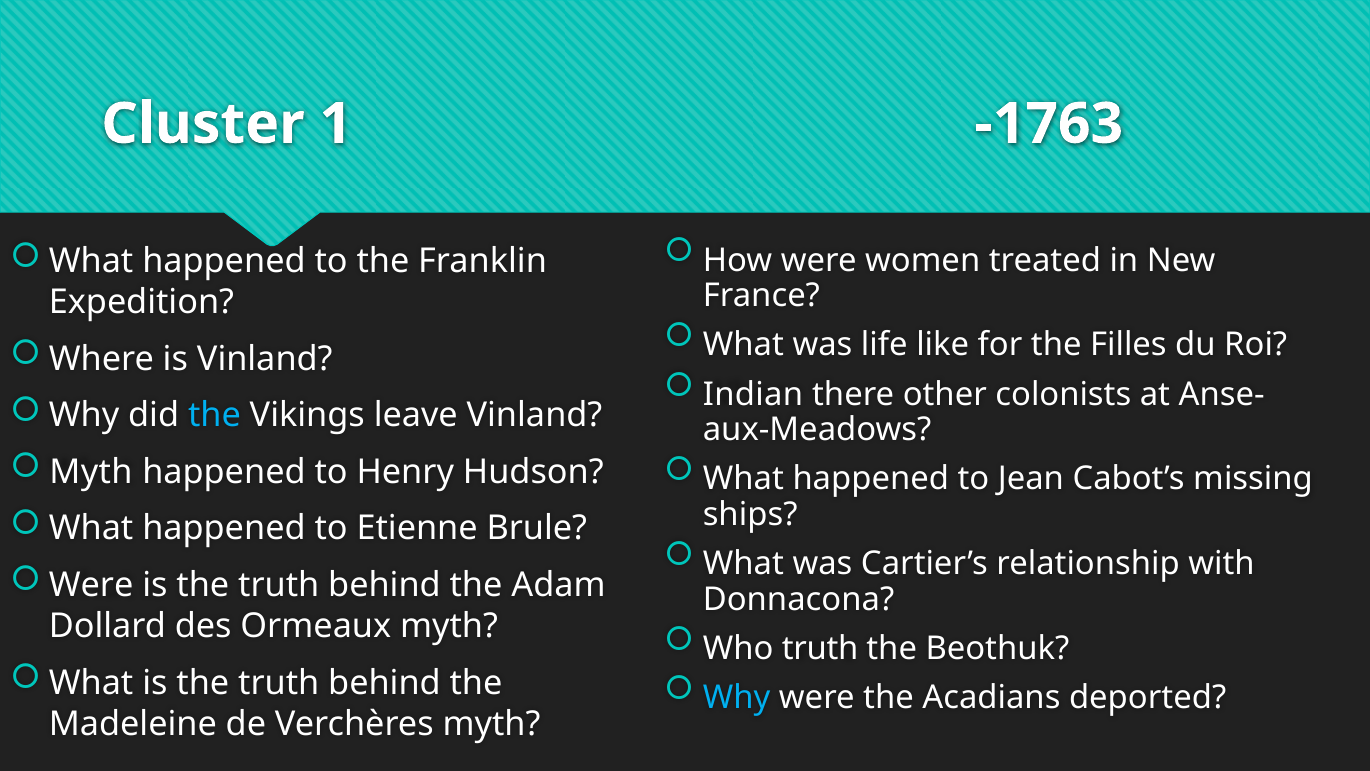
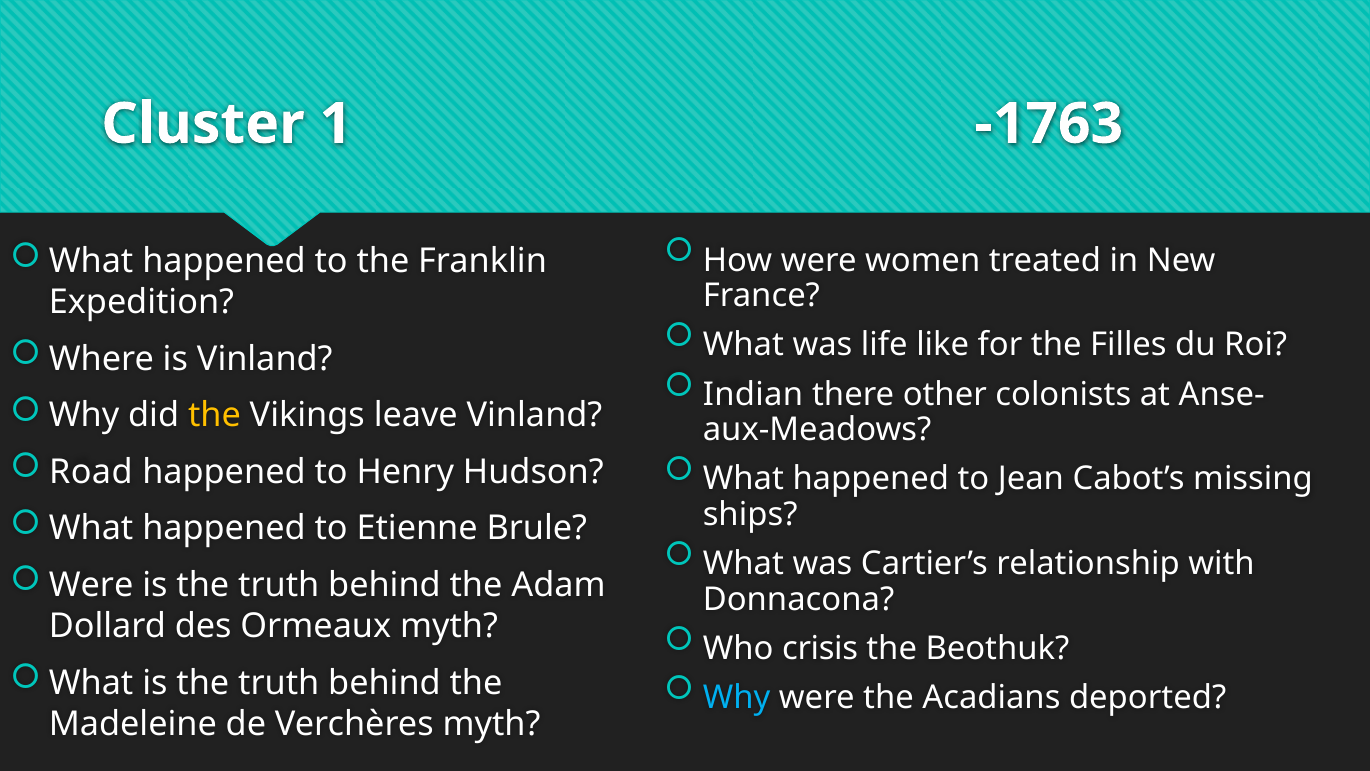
the at (214, 415) colour: light blue -> yellow
Myth at (91, 472): Myth -> Road
Who truth: truth -> crisis
